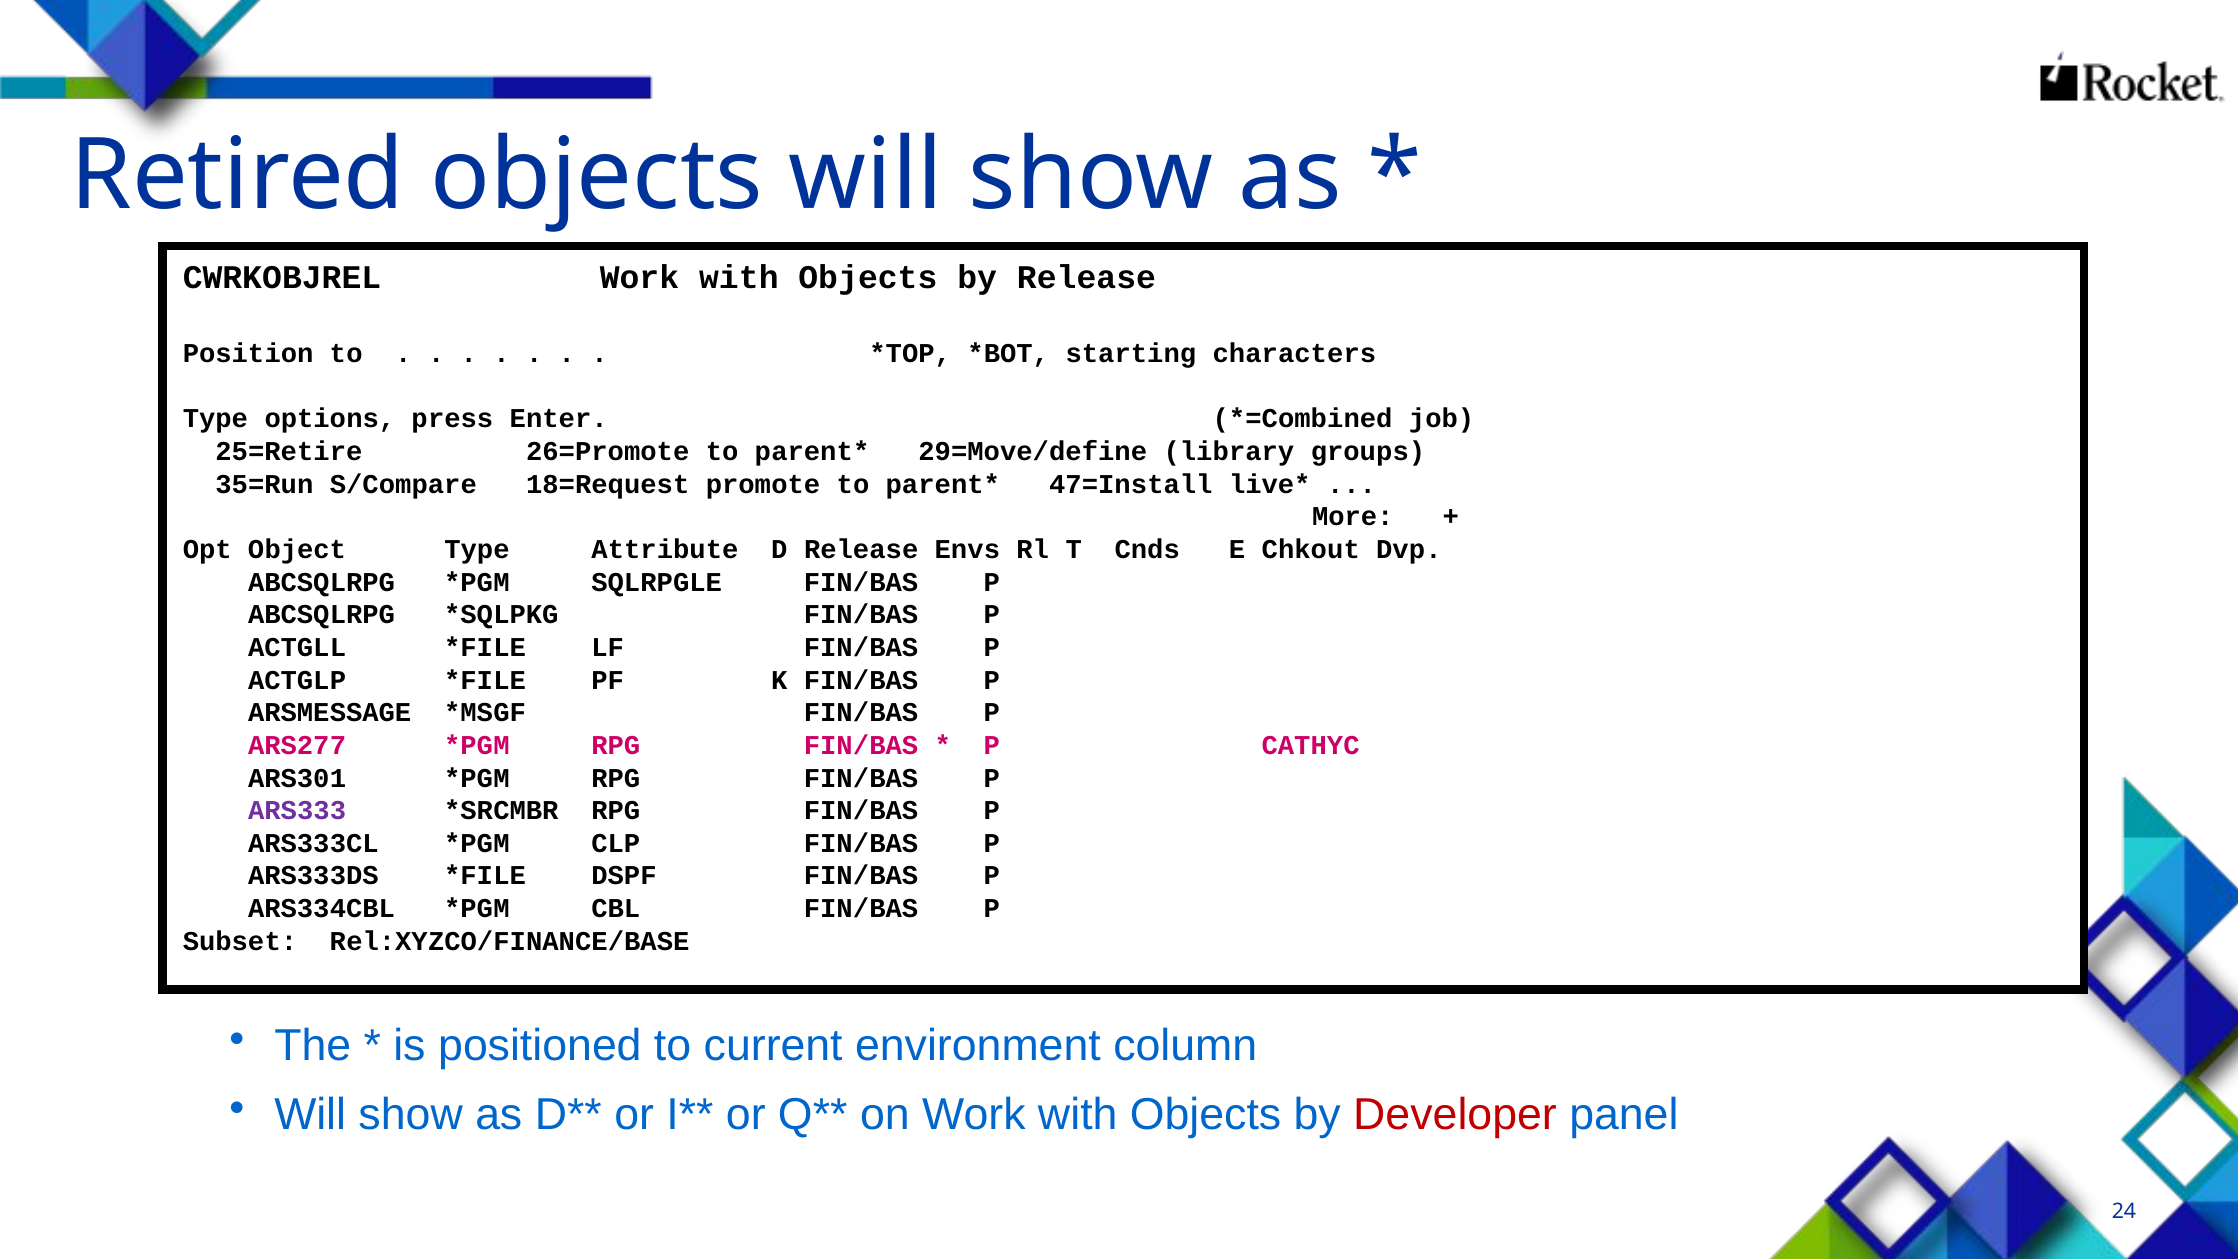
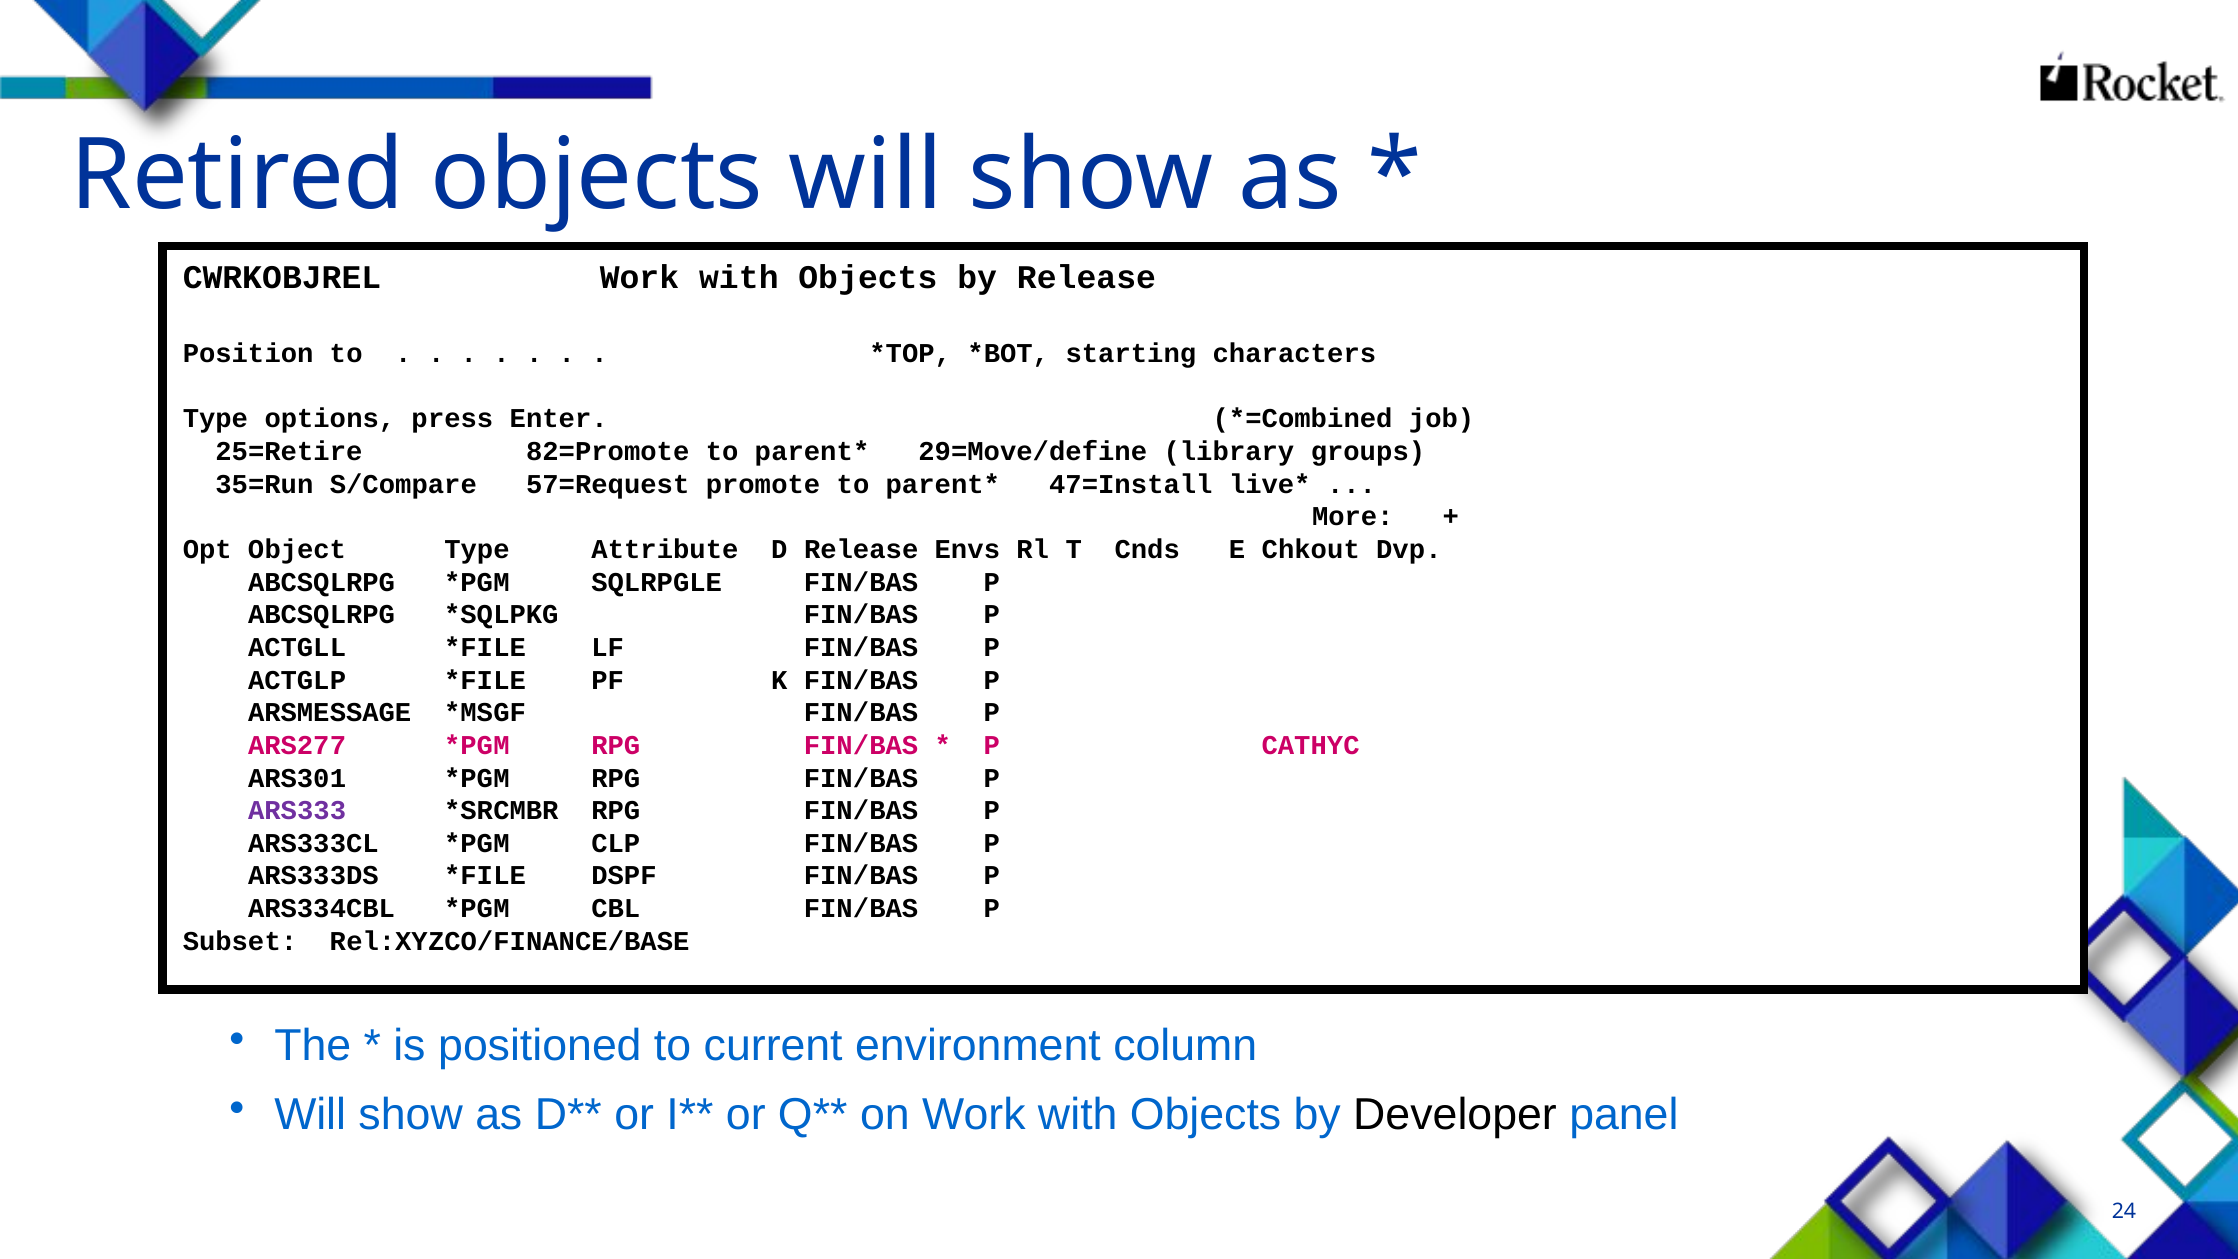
26=Promote: 26=Promote -> 82=Promote
18=Request: 18=Request -> 57=Request
Developer colour: red -> black
